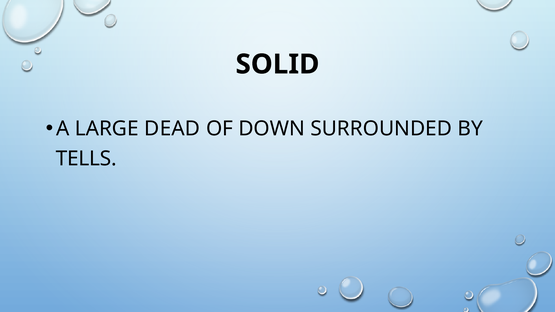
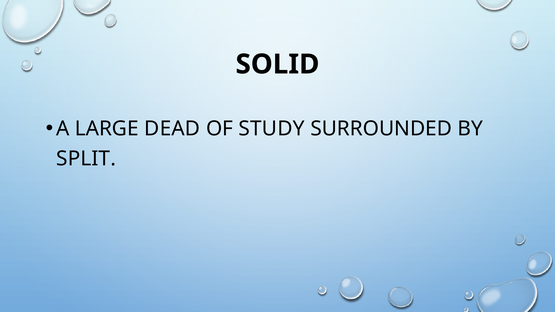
DOWN: DOWN -> STUDY
TELLS: TELLS -> SPLIT
